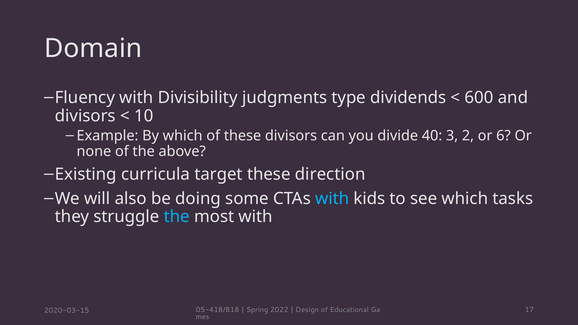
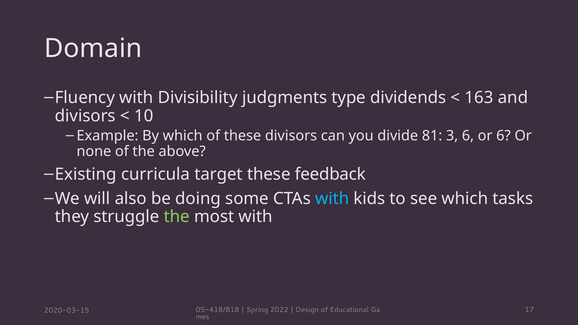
600: 600 -> 163
40: 40 -> 81
3 2: 2 -> 6
direction: direction -> feedback
the at (177, 217) colour: light blue -> light green
